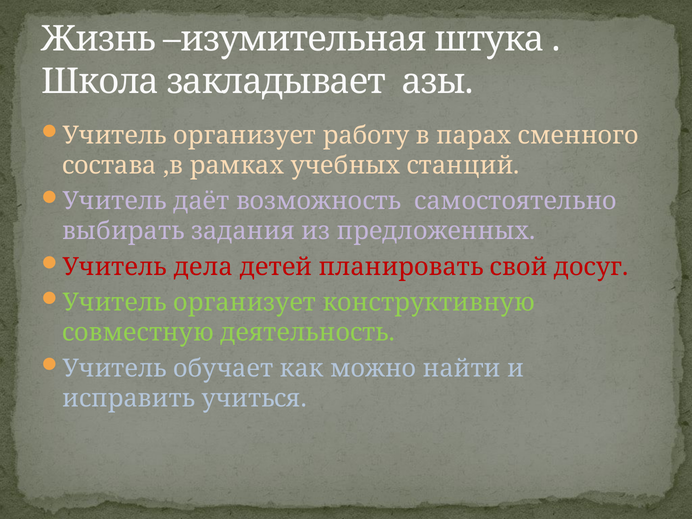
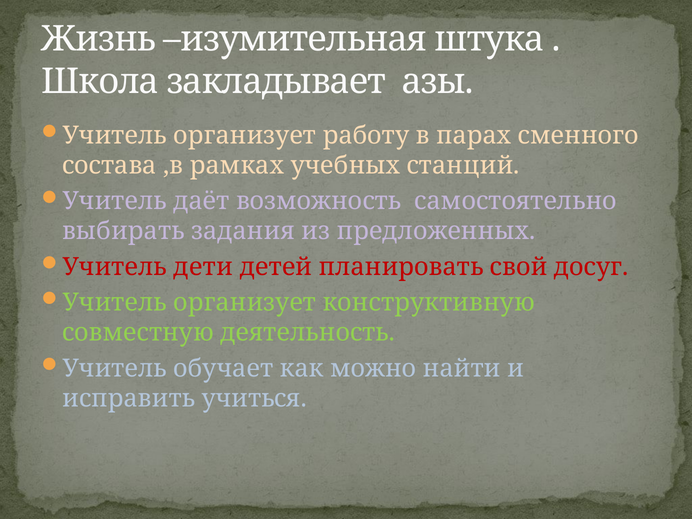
дела: дела -> дети
